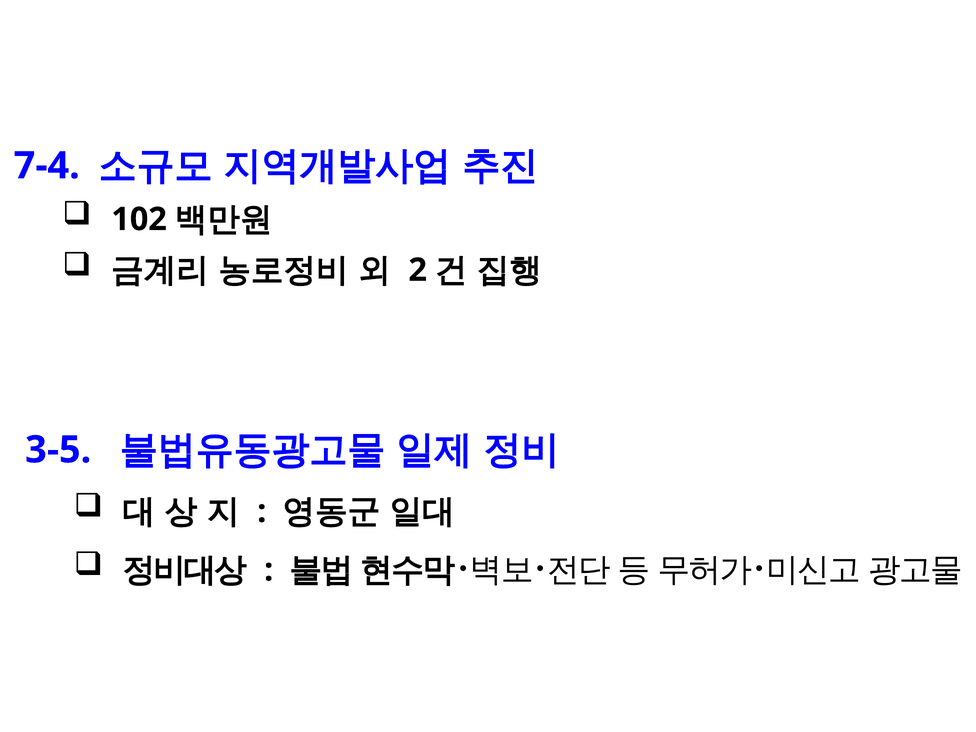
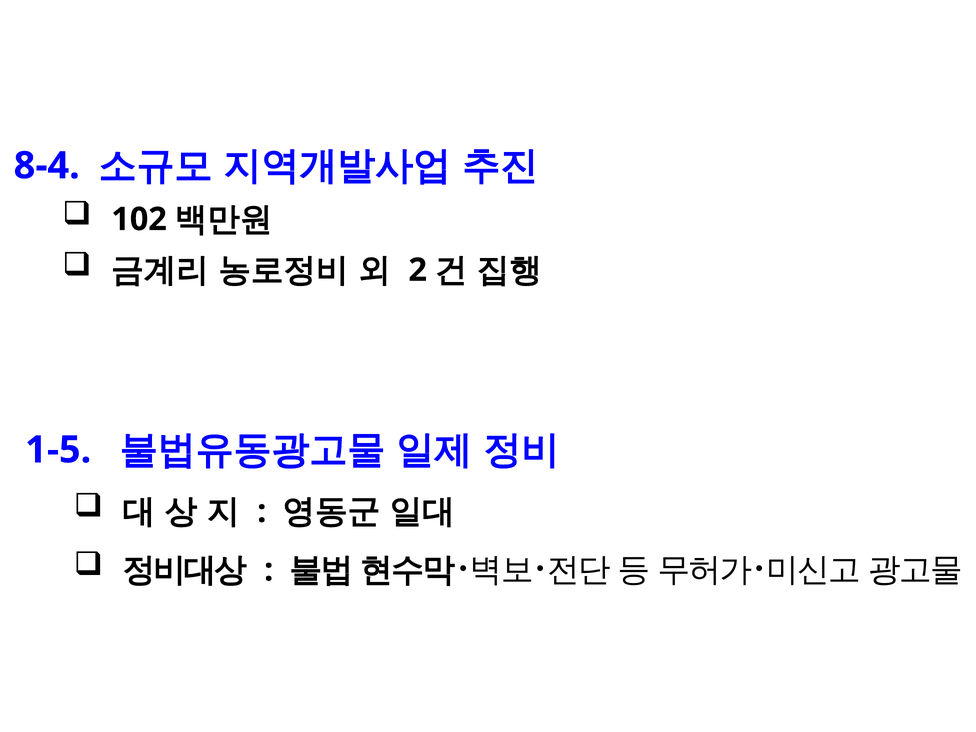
7-4: 7-4 -> 8-4
3-5: 3-5 -> 1-5
